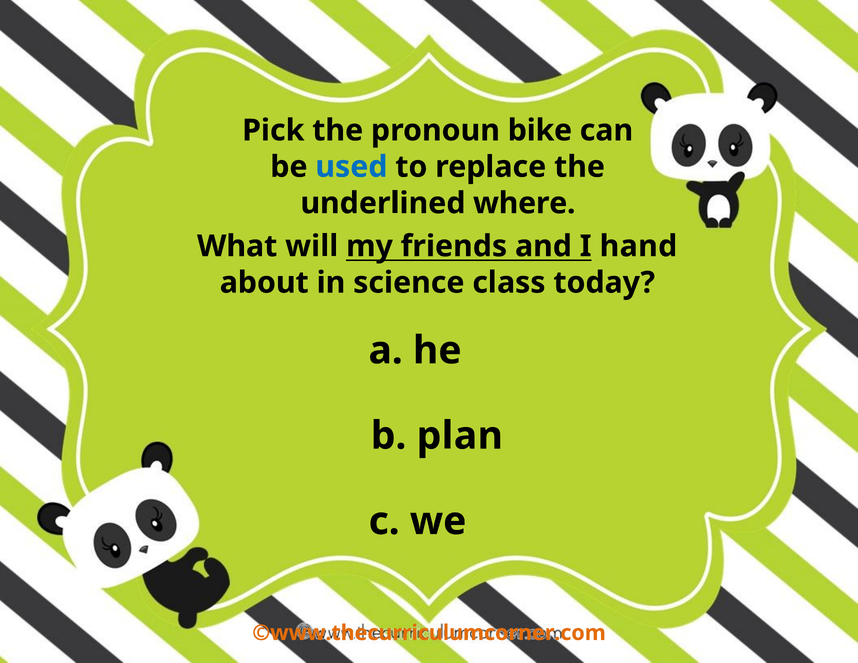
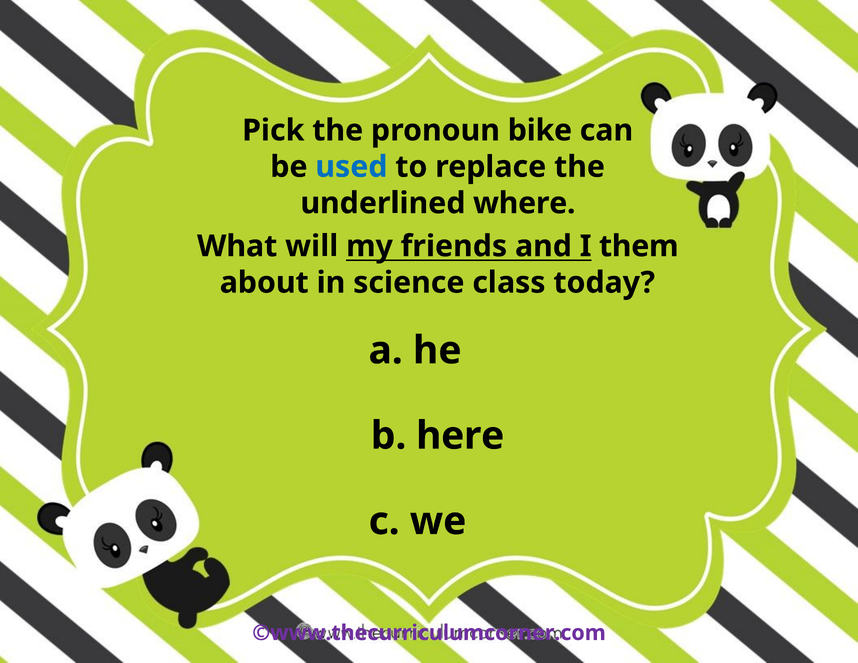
hand: hand -> them
plan: plan -> here
©www.thecurriculumcorner.com colour: orange -> purple
